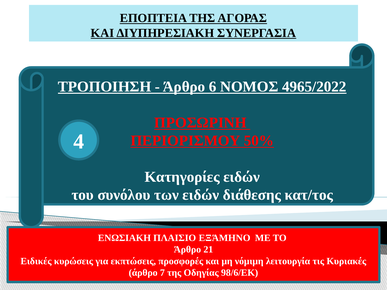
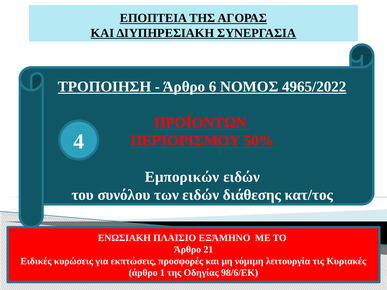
ΠΡΟΣΩΡΙΝΗ: ΠΡΟΣΩΡΙΝΗ -> ΠΡΟΪΟΝΤΩΝ
Κατηγορίες: Κατηγορίες -> Εμπορικών
7: 7 -> 1
